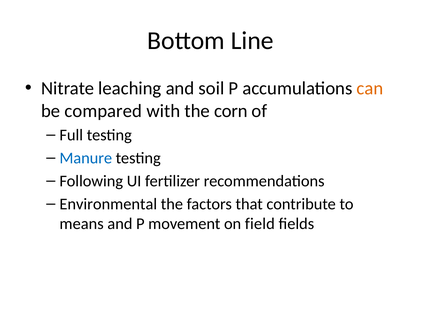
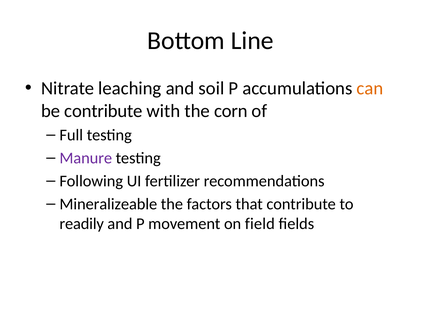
be compared: compared -> contribute
Manure colour: blue -> purple
Environmental: Environmental -> Mineralizeable
means: means -> readily
